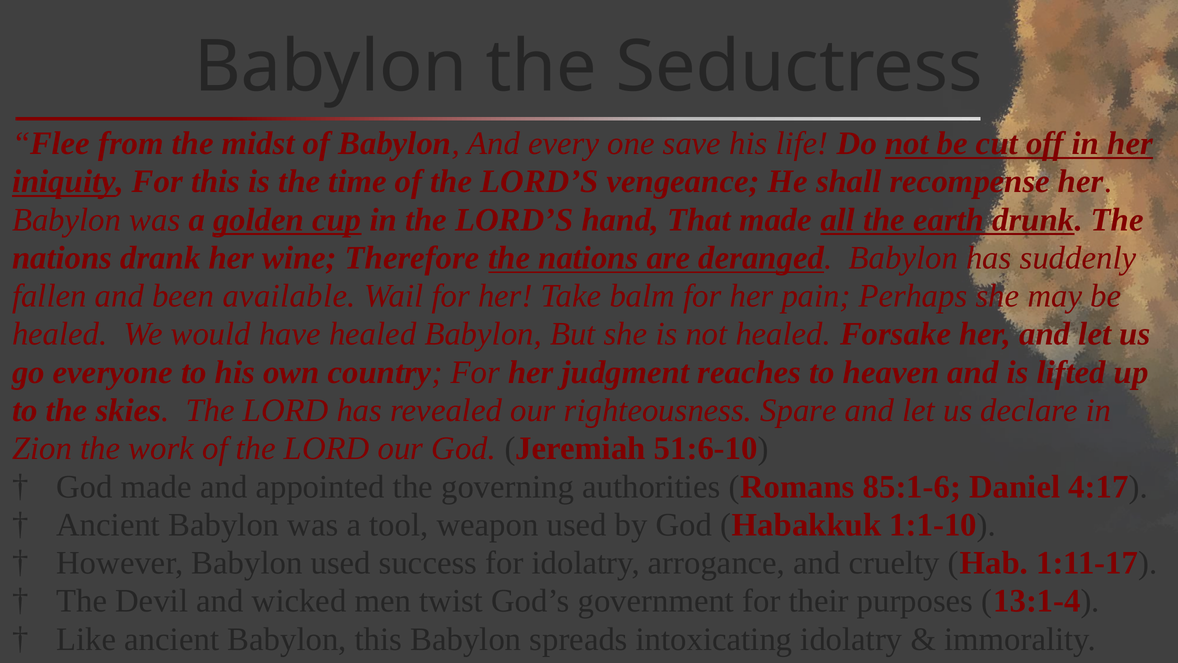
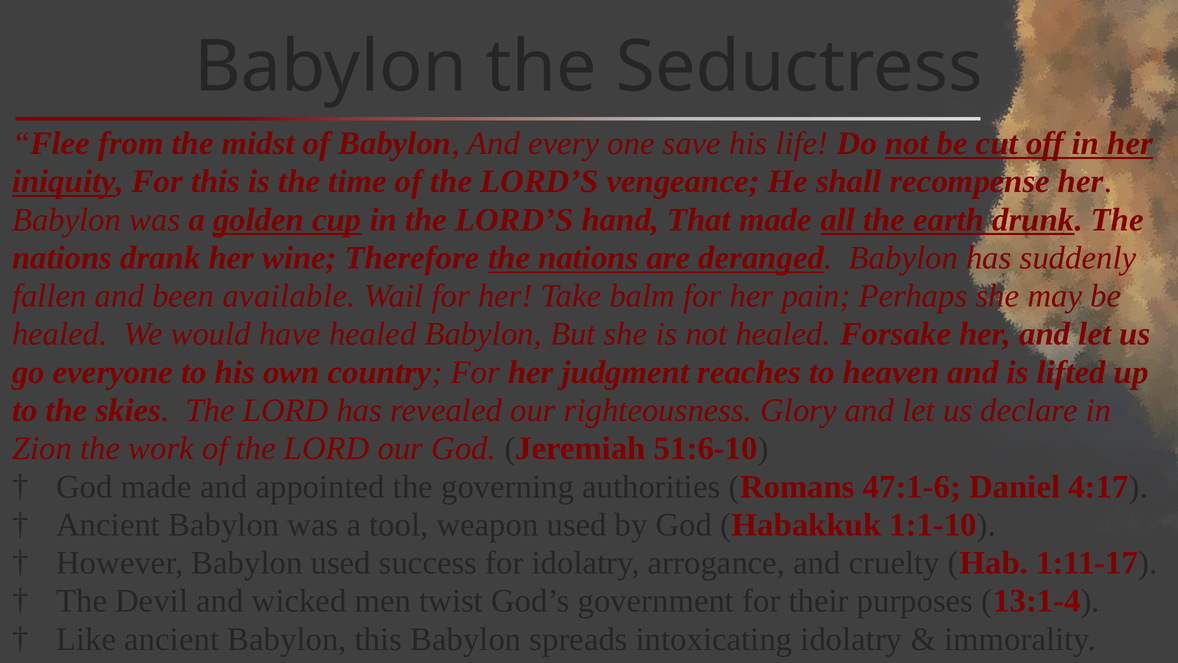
Spare: Spare -> Glory
85:1-6: 85:1-6 -> 47:1-6
